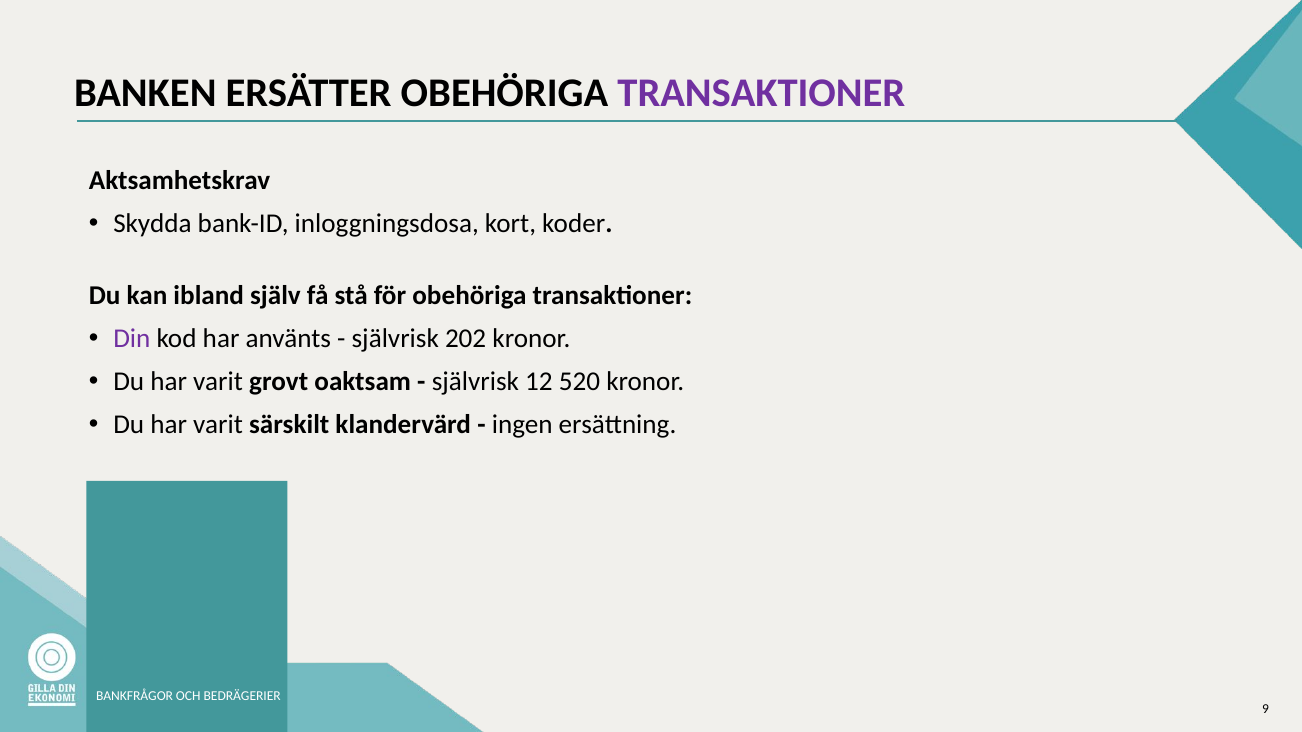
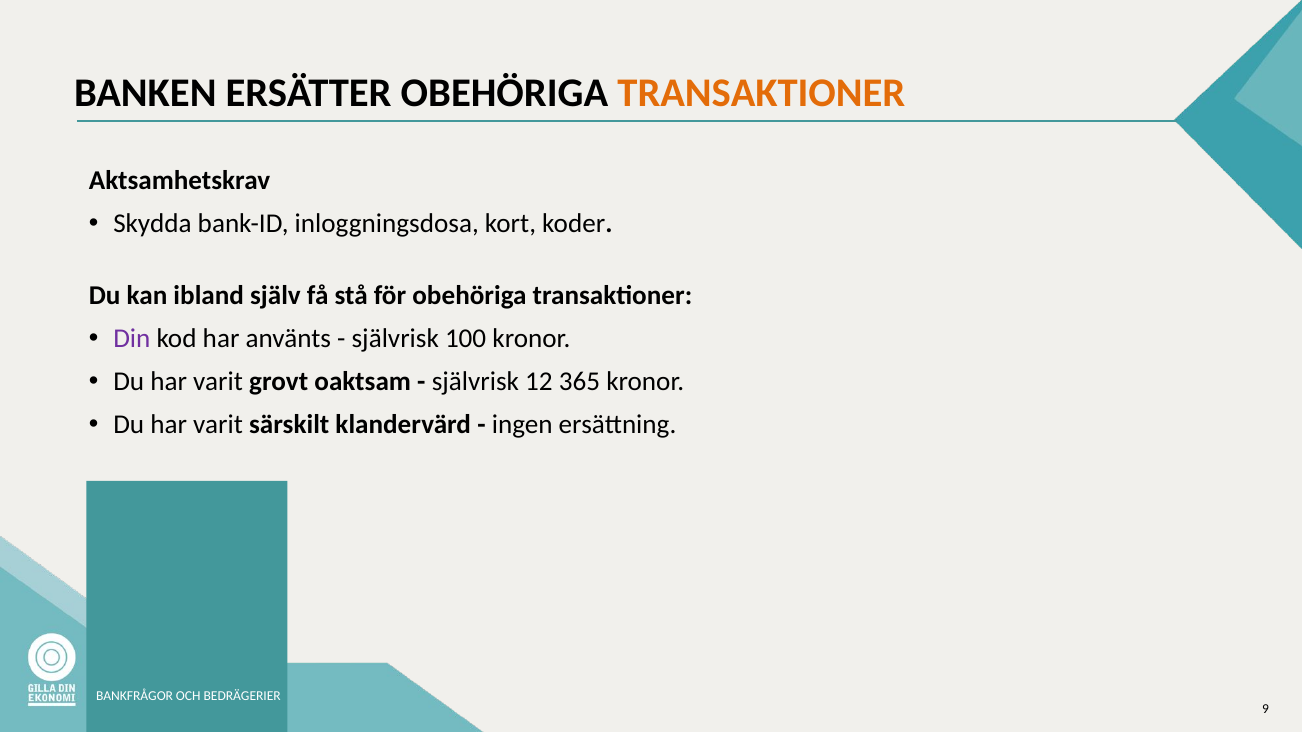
TRANSAKTIONER at (761, 93) colour: purple -> orange
202: 202 -> 100
520: 520 -> 365
